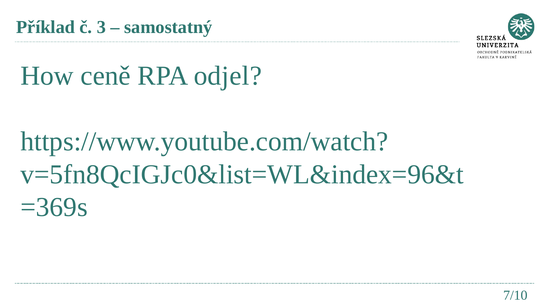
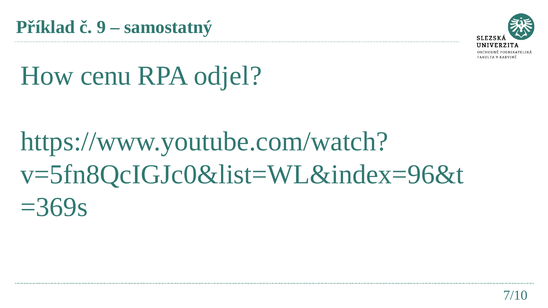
3: 3 -> 9
ceně: ceně -> cenu
